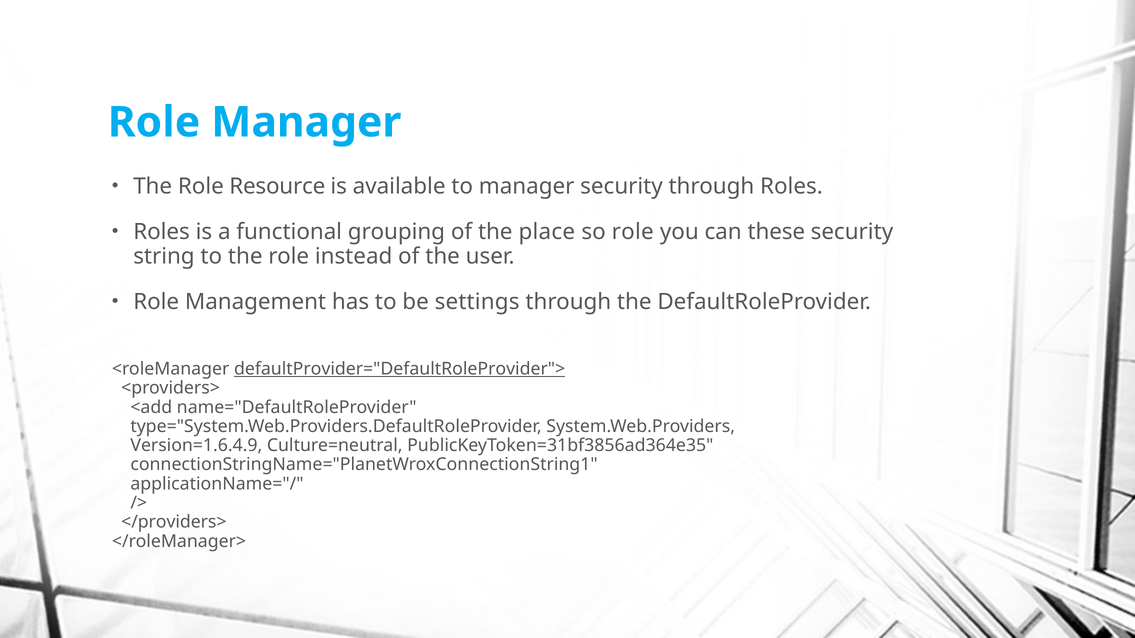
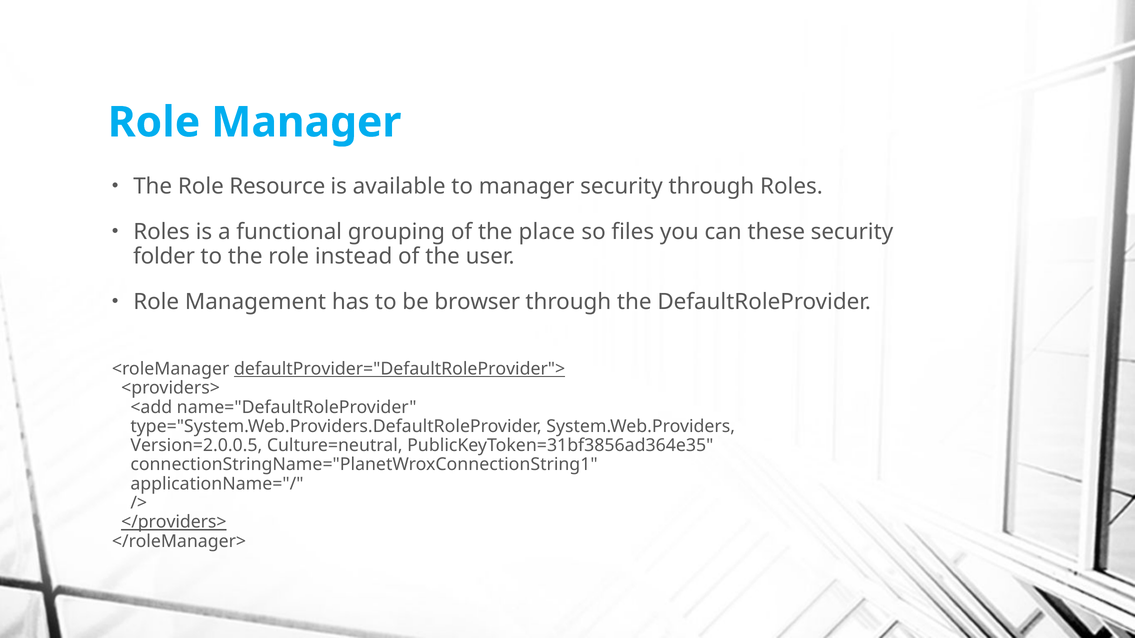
so role: role -> files
string: string -> folder
settings: settings -> browser
Version=1.6.4.9: Version=1.6.4.9 -> Version=2.0.0.5
</providers> underline: none -> present
